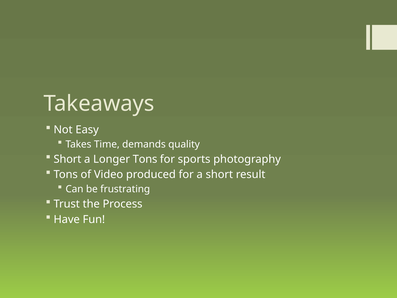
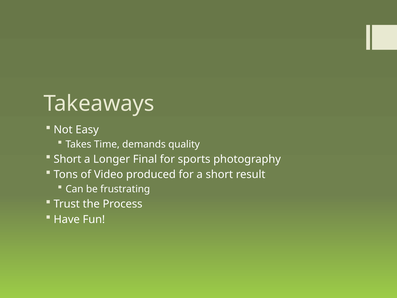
Longer Tons: Tons -> Final
